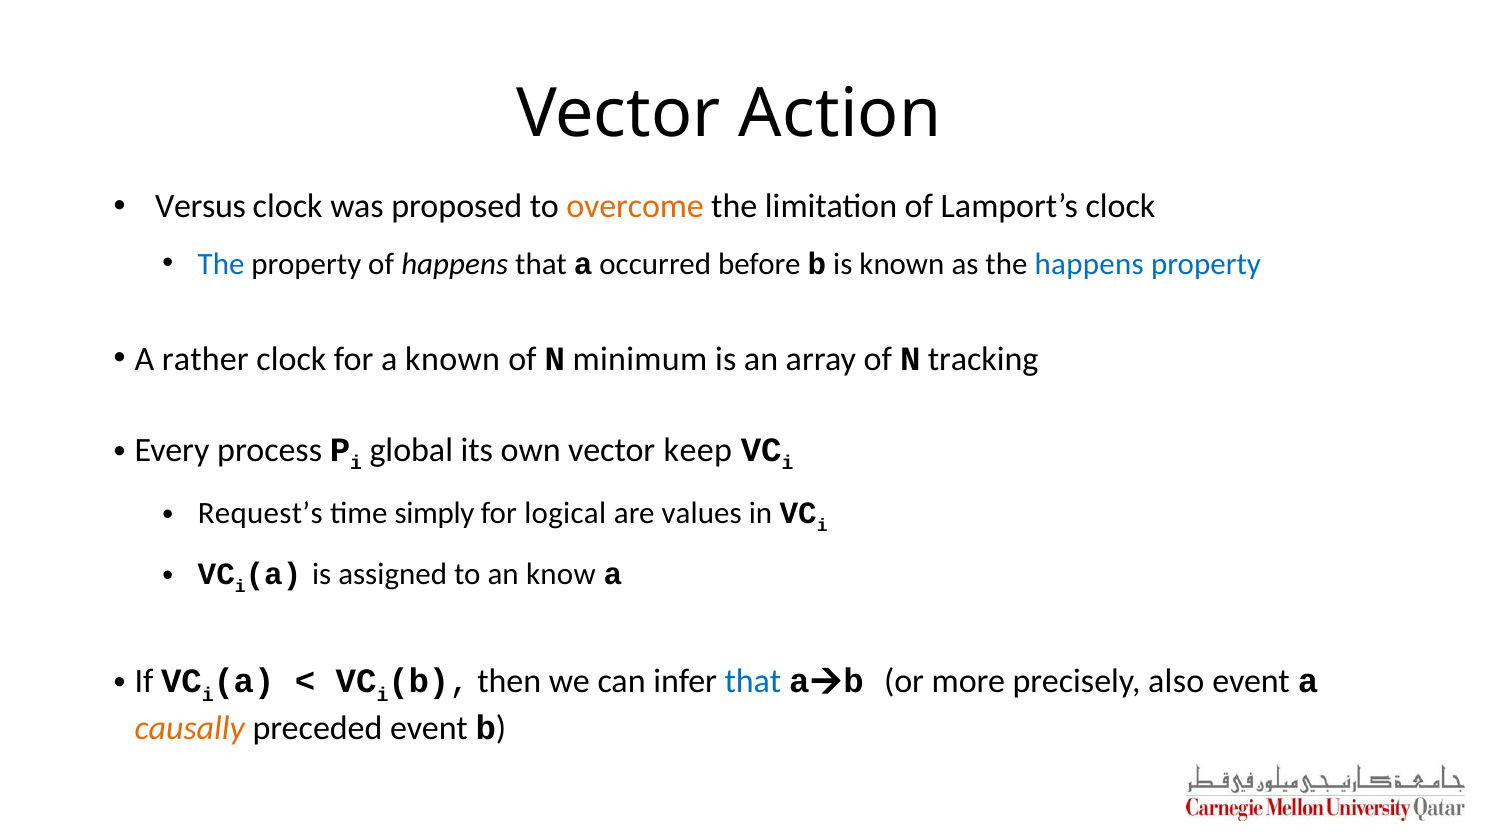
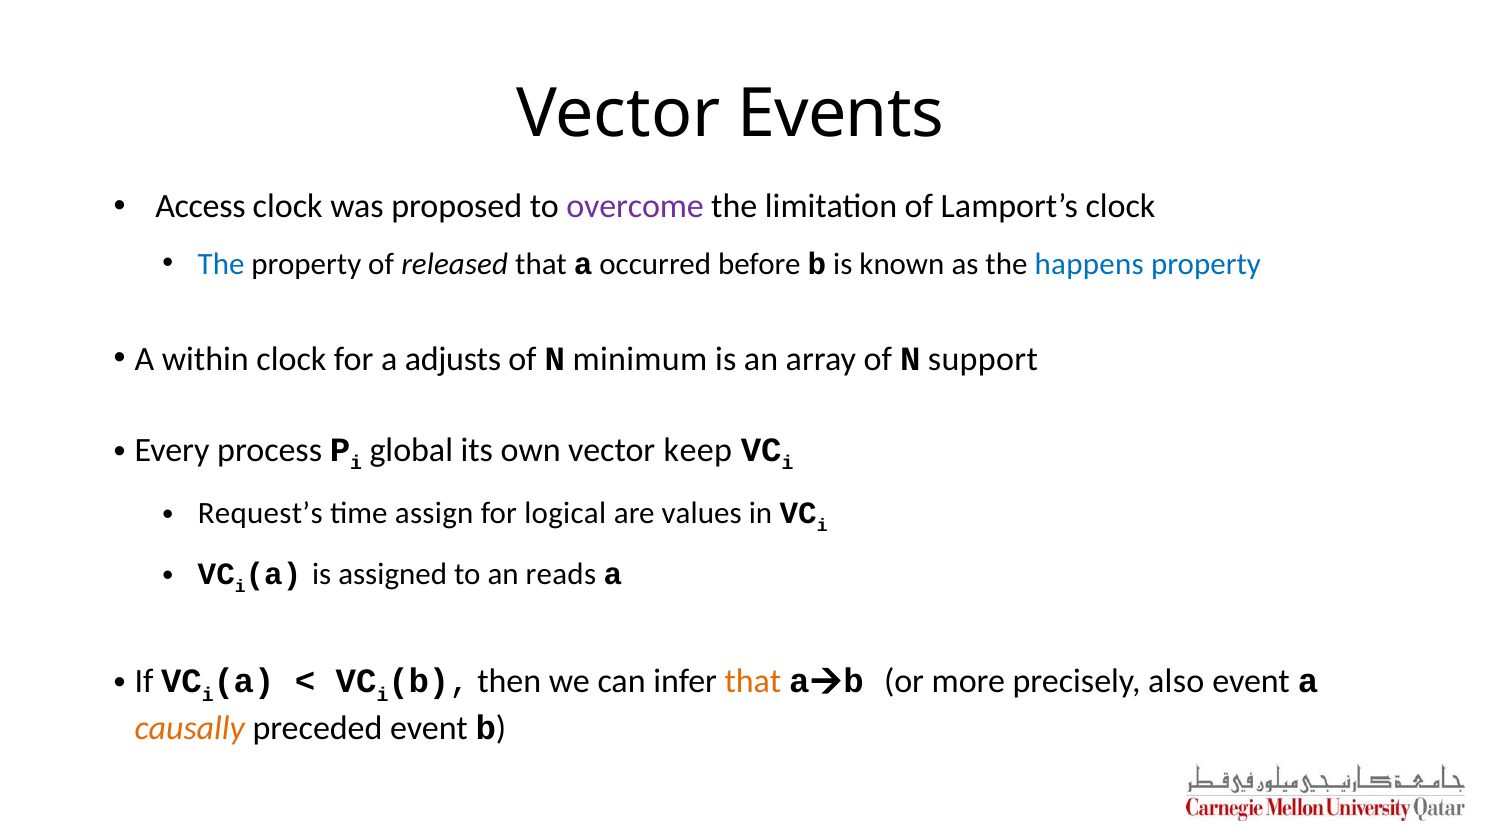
Action: Action -> Events
Versus: Versus -> Access
overcome colour: orange -> purple
of happens: happens -> released
rather: rather -> within
a known: known -> adjusts
tracking: tracking -> support
simply: simply -> assign
know: know -> reads
that at (753, 682) colour: blue -> orange
